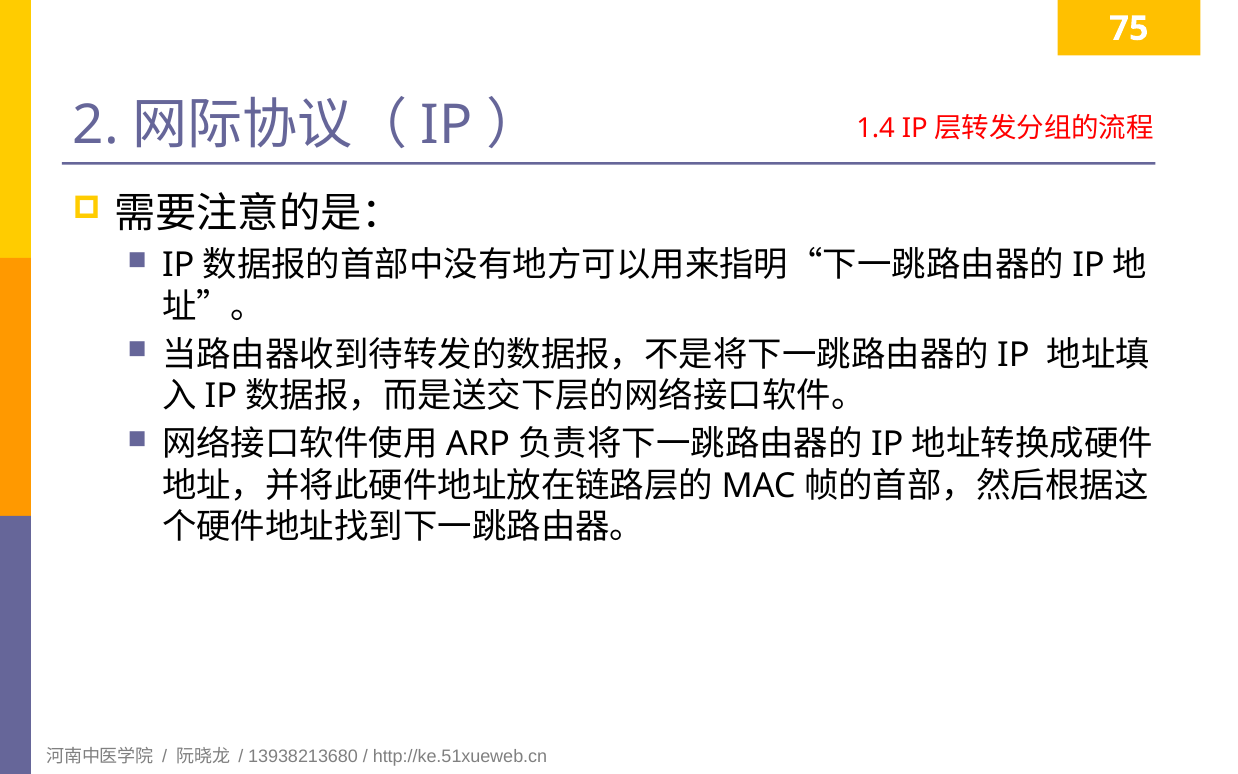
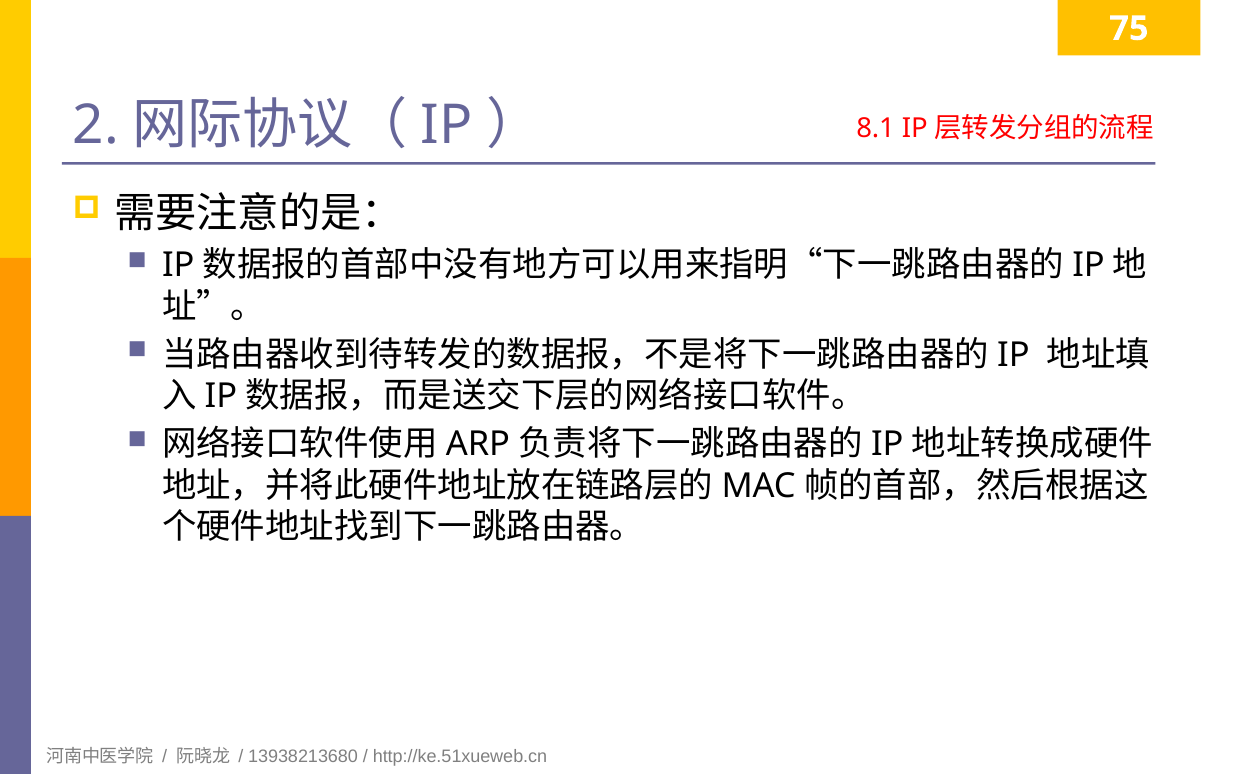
1.4: 1.4 -> 8.1
